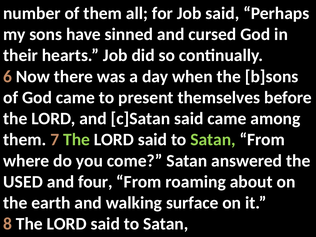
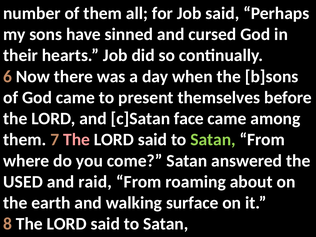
c]Satan said: said -> face
The at (77, 140) colour: light green -> pink
four: four -> raid
